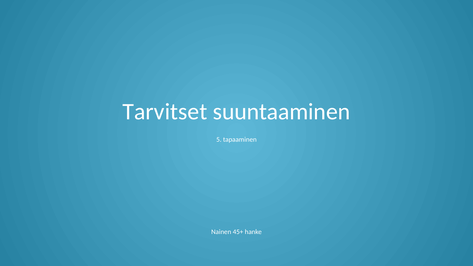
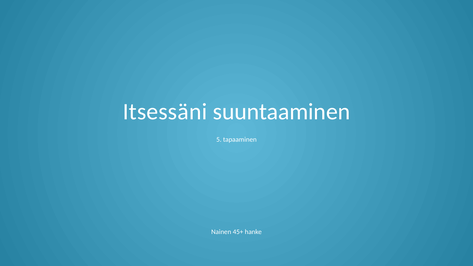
Tarvitset: Tarvitset -> Itsessäni
